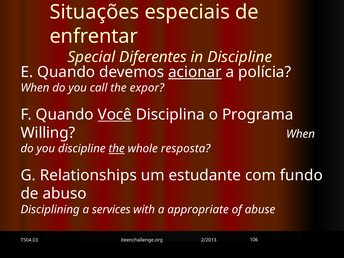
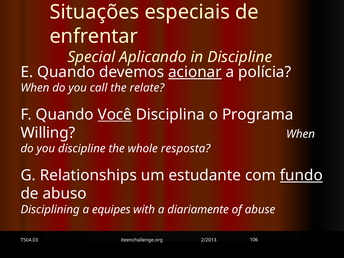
Diferentes: Diferentes -> Aplicando
expor: expor -> relate
the at (117, 149) underline: present -> none
fundo underline: none -> present
services: services -> equipes
appropriate: appropriate -> diariamente
